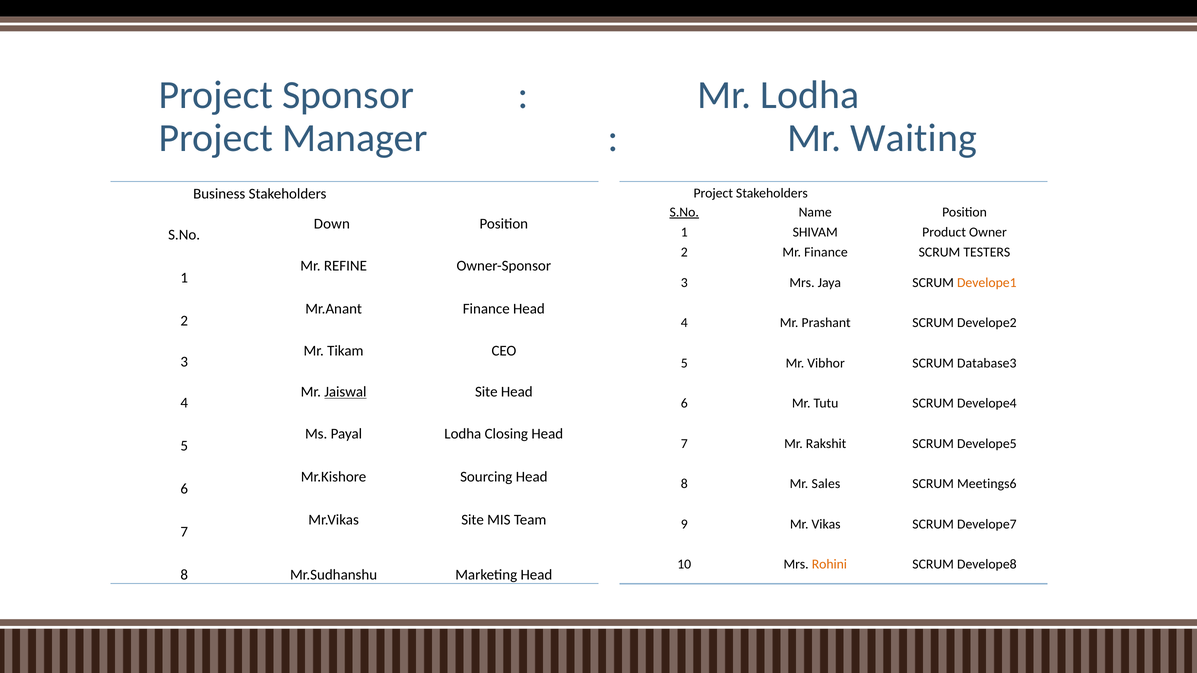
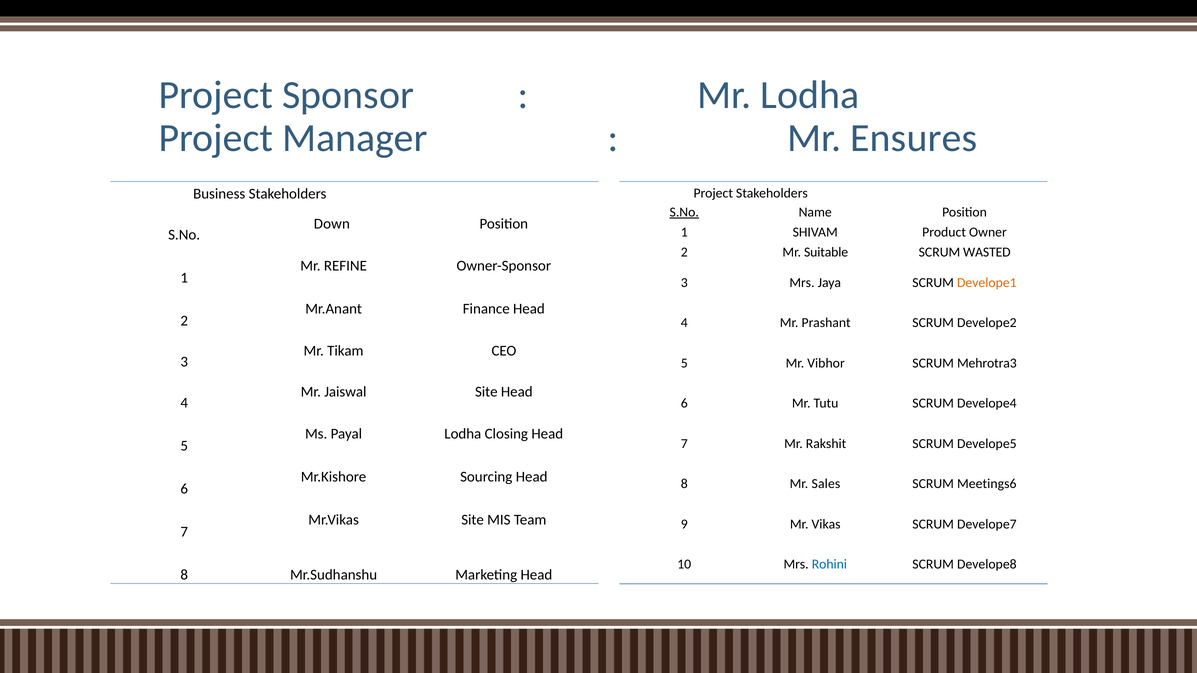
Waiting: Waiting -> Ensures
Mr Finance: Finance -> Suitable
TESTERS: TESTERS -> WASTED
Database3: Database3 -> Mehrotra3
Jaiswal underline: present -> none
Rohini colour: orange -> blue
